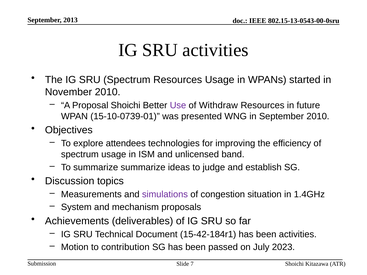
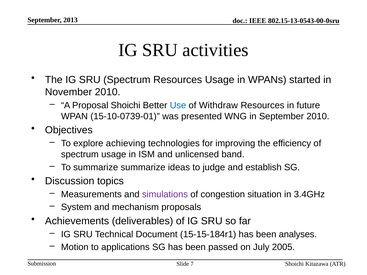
Use colour: purple -> blue
attendees: attendees -> achieving
1.4GHz: 1.4GHz -> 3.4GHz
15-42-184r1: 15-42-184r1 -> 15-15-184r1
been activities: activities -> analyses
contribution: contribution -> applications
2023: 2023 -> 2005
